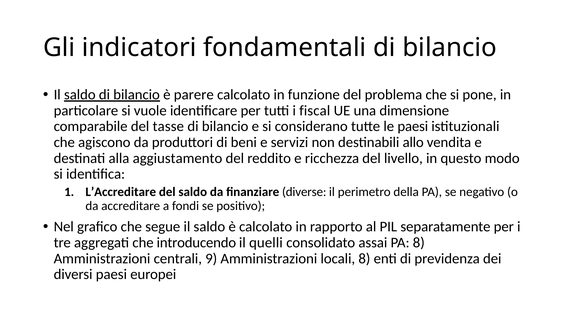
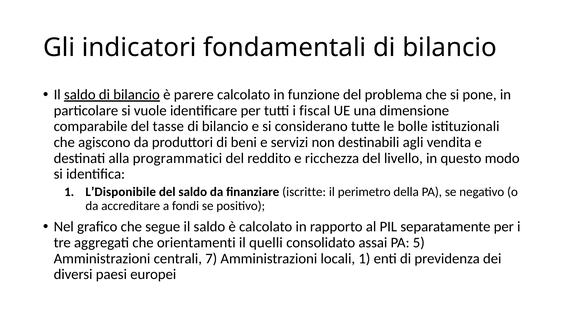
le paesi: paesi -> bolle
allo: allo -> agli
aggiustamento: aggiustamento -> programmatici
L’Accreditare: L’Accreditare -> L’Disponibile
diverse: diverse -> iscritte
introducendo: introducendo -> orientamenti
PA 8: 8 -> 5
9: 9 -> 7
locali 8: 8 -> 1
